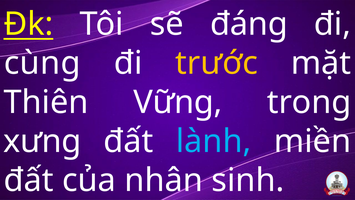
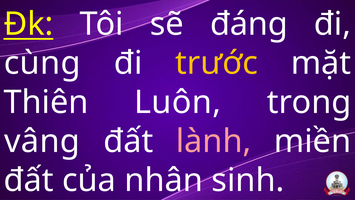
Vững: Vững -> Luôn
xưng: xưng -> vâng
lành colour: light blue -> pink
